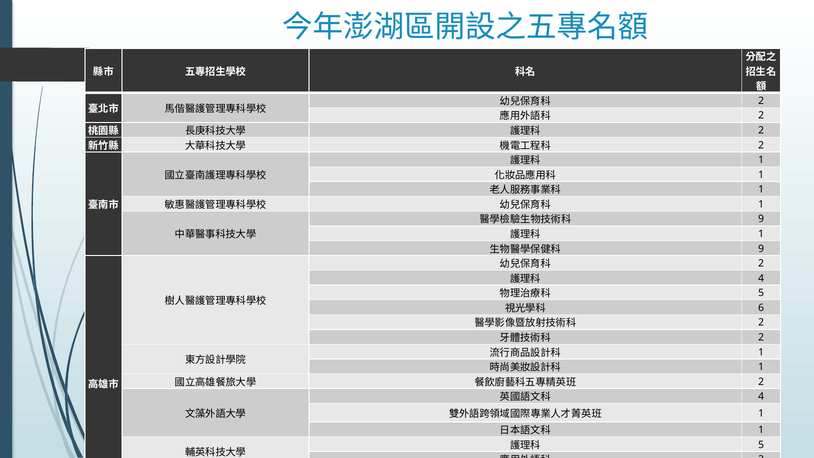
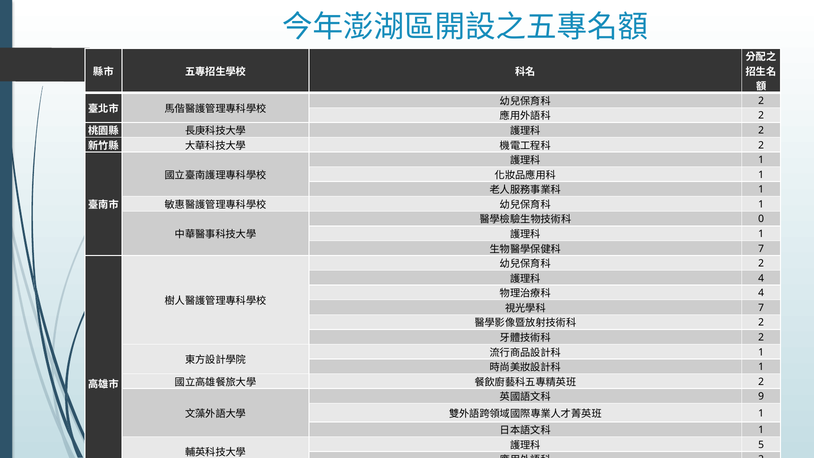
9 at (761, 219): 9 -> 0
9 at (761, 249): 9 -> 7
5 at (761, 293): 5 -> 4
6 at (761, 308): 6 -> 7
4 at (761, 396): 4 -> 9
